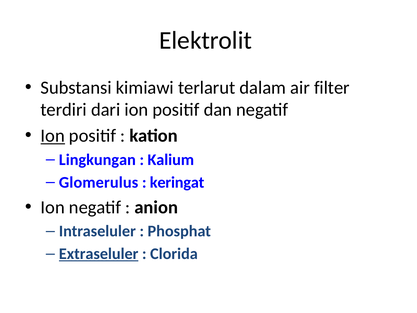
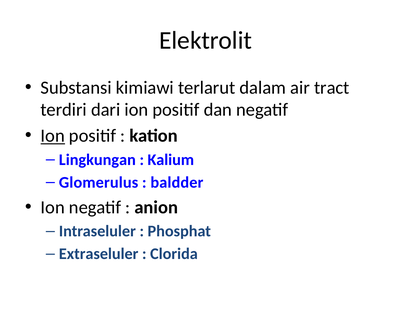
filter: filter -> tract
keringat: keringat -> baldder
Extraseluler underline: present -> none
